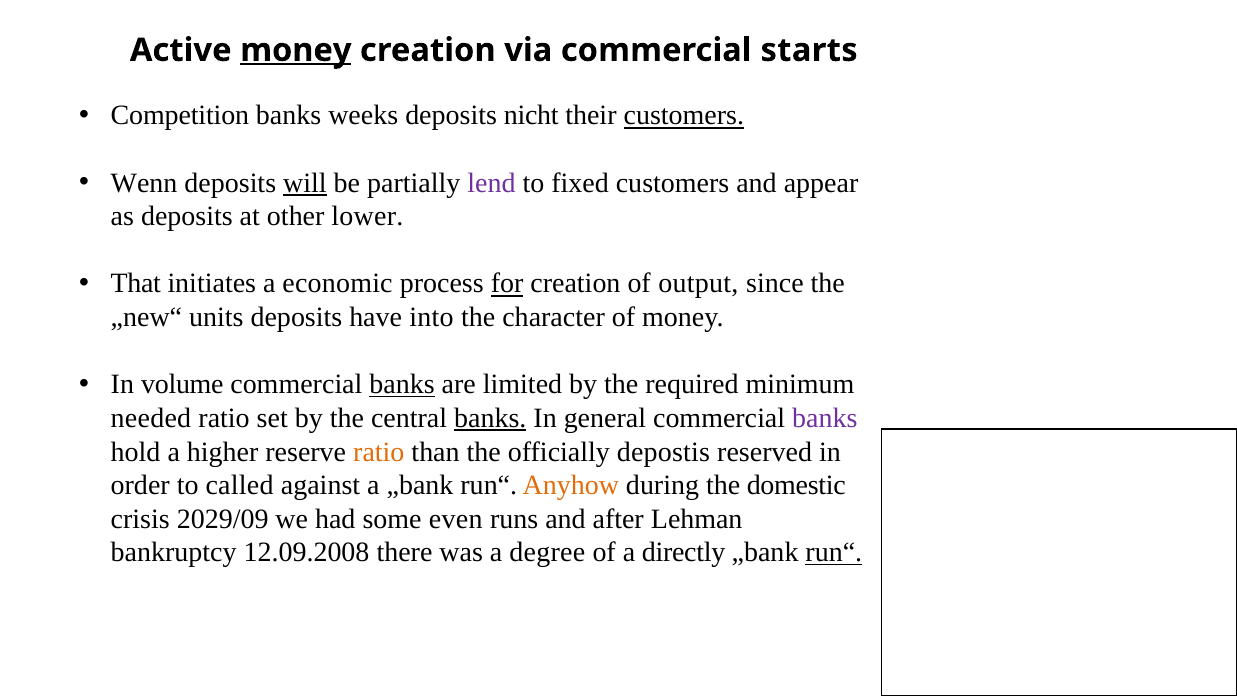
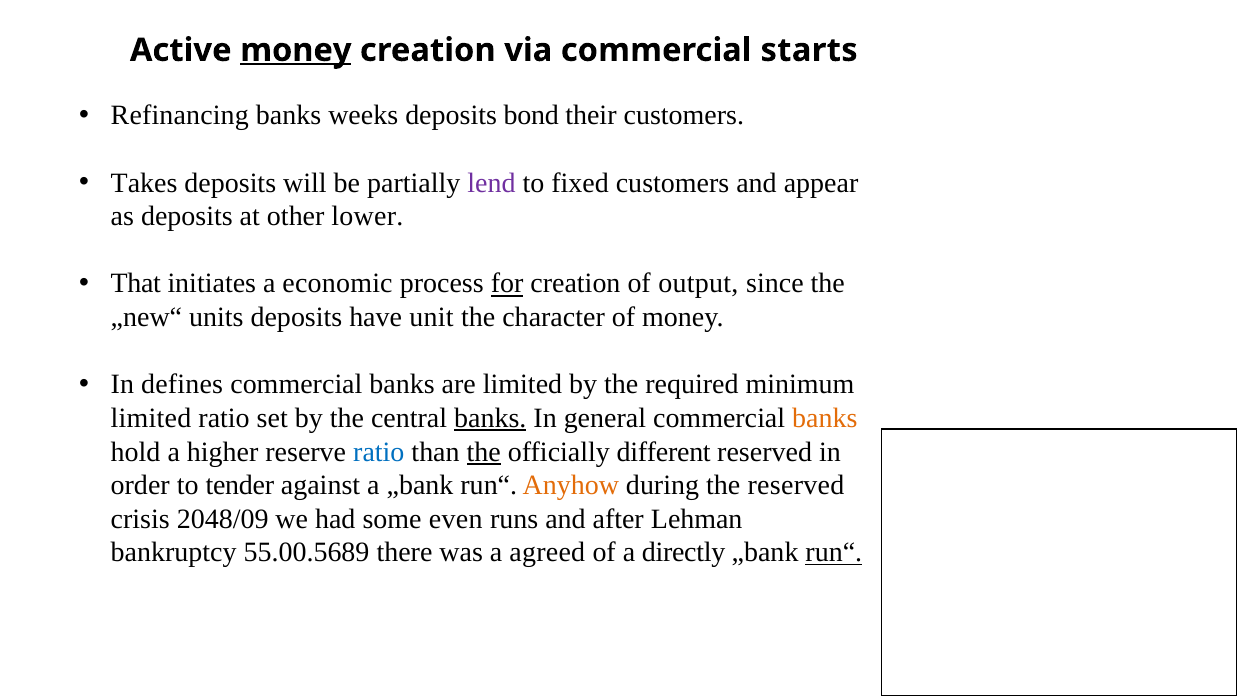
Competition: Competition -> Refinancing
nicht: nicht -> bond
customers at (684, 116) underline: present -> none
Wenn: Wenn -> Takes
will underline: present -> none
into: into -> unit
volume: volume -> defines
banks at (402, 384) underline: present -> none
needed at (151, 418): needed -> limited
banks at (825, 418) colour: purple -> orange
ratio at (379, 452) colour: orange -> blue
the at (484, 452) underline: none -> present
depostis: depostis -> different
called: called -> tender
the domestic: domestic -> reserved
2029/09: 2029/09 -> 2048/09
12.09.2008: 12.09.2008 -> 55.00.5689
degree: degree -> agreed
